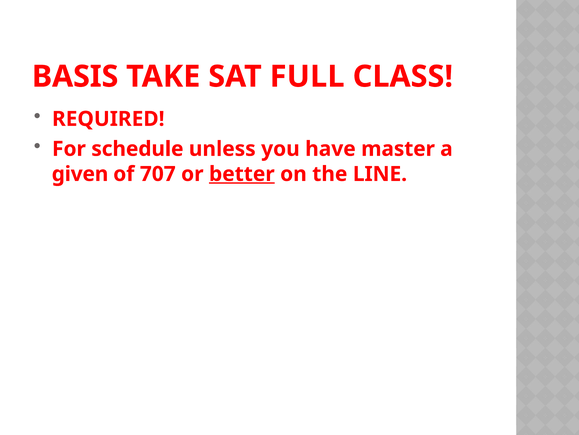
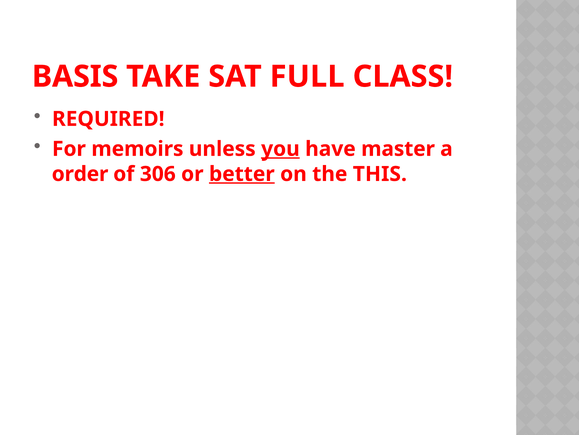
schedule: schedule -> memoirs
you underline: none -> present
given: given -> order
707: 707 -> 306
LINE: LINE -> THIS
